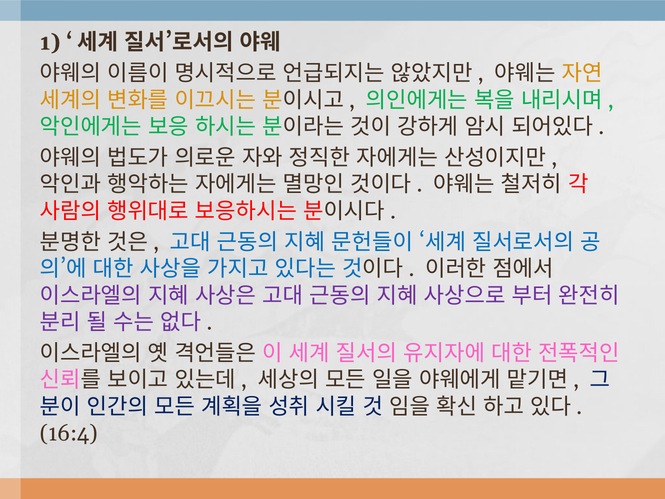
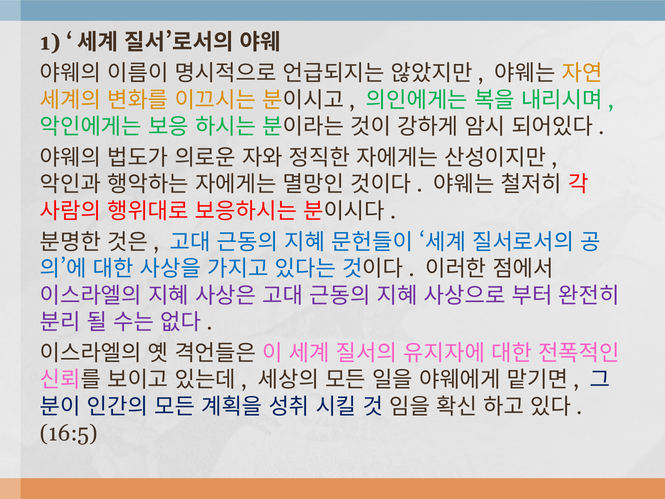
16:4: 16:4 -> 16:5
